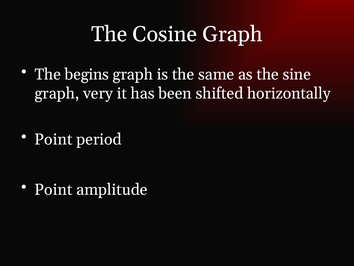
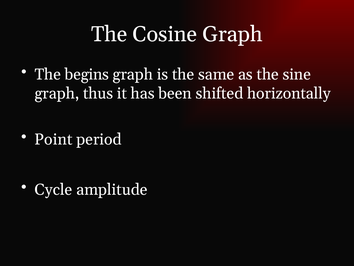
very: very -> thus
Point at (53, 189): Point -> Cycle
